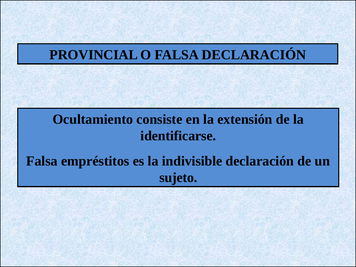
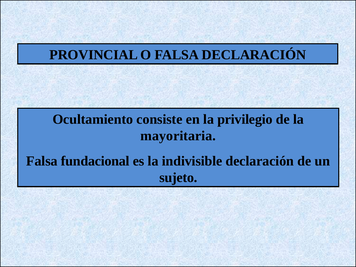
extensión: extensión -> privilegio
identificarse: identificarse -> mayoritaria
empréstitos: empréstitos -> fundacional
